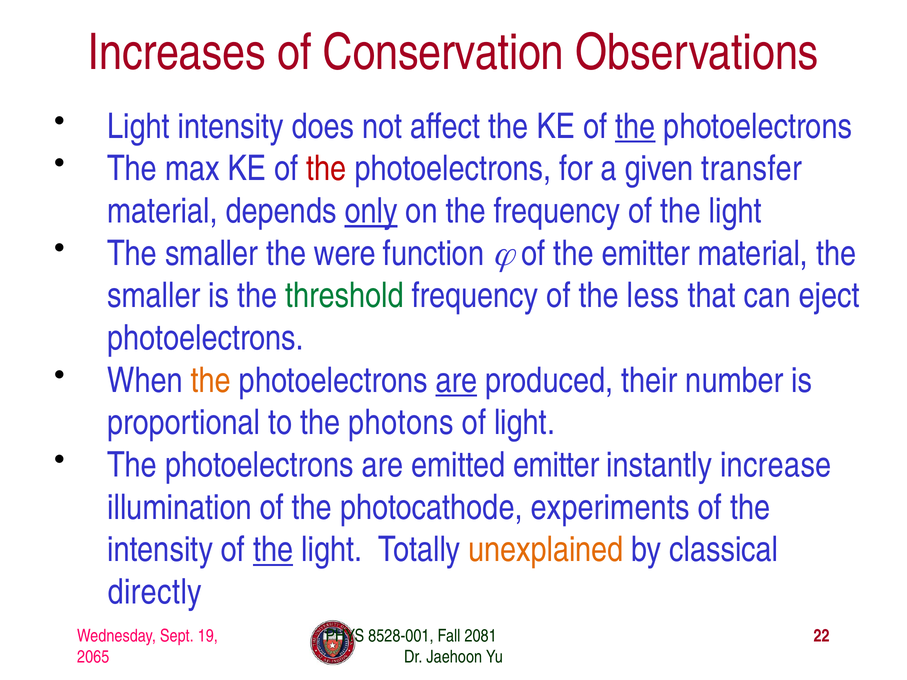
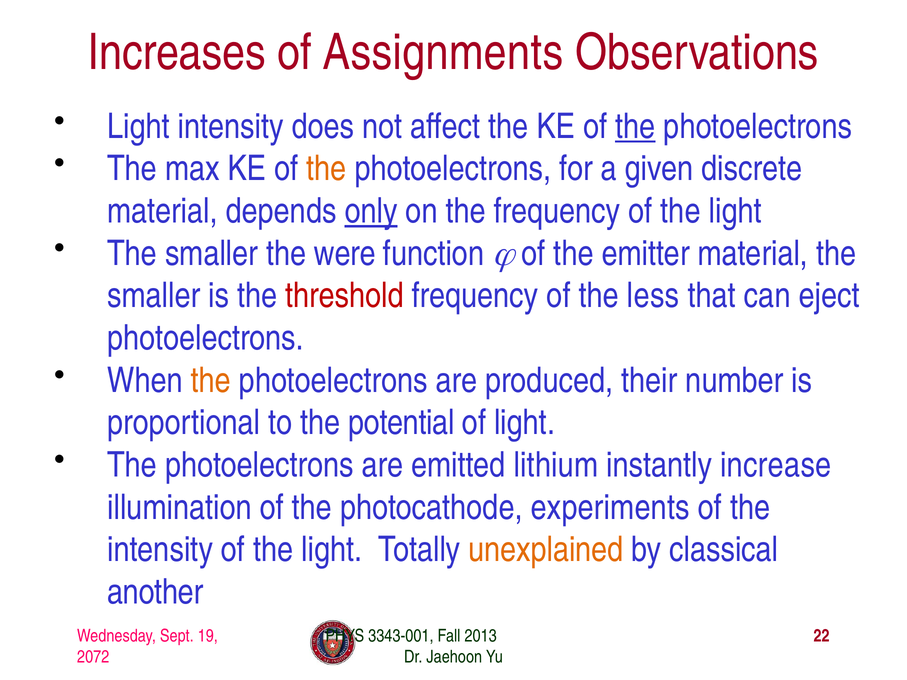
Conservation: Conservation -> Assignments
the at (326, 169) colour: red -> orange
transfer: transfer -> discrete
threshold colour: green -> red
are at (456, 381) underline: present -> none
photons: photons -> potential
emitted emitter: emitter -> lithium
the at (273, 550) underline: present -> none
directly: directly -> another
8528-001: 8528-001 -> 3343-001
2081: 2081 -> 2013
2065: 2065 -> 2072
